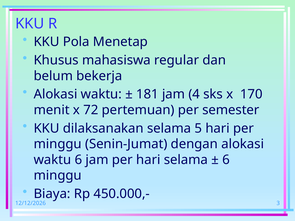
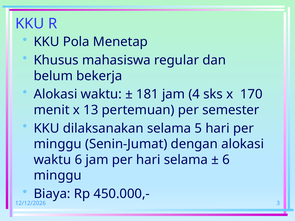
72: 72 -> 13
